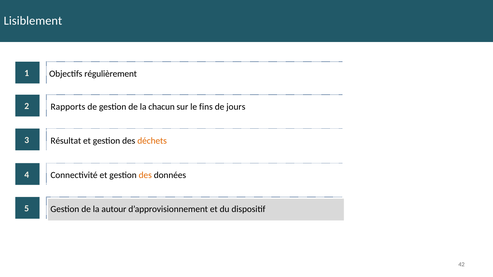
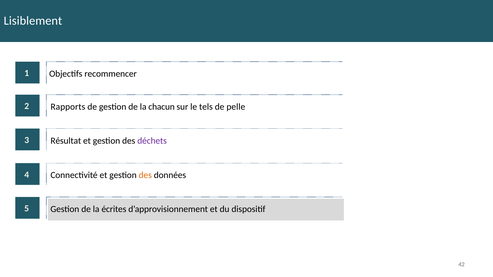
régulièrement: régulièrement -> recommencer
fins: fins -> tels
jours: jours -> pelle
déchets colour: orange -> purple
autour: autour -> écrites
